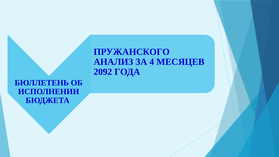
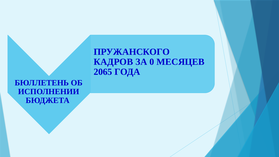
АНАЛИЗ: АНАЛИЗ -> КАДРОВ
4: 4 -> 0
2092: 2092 -> 2065
